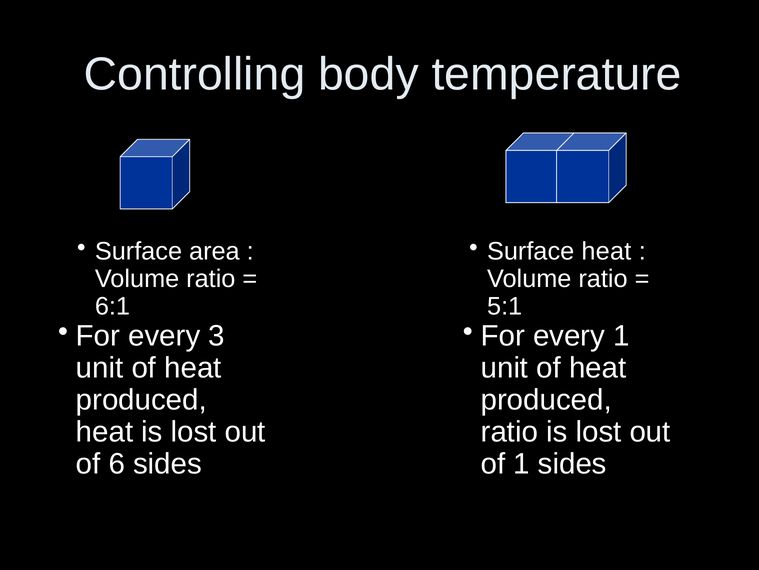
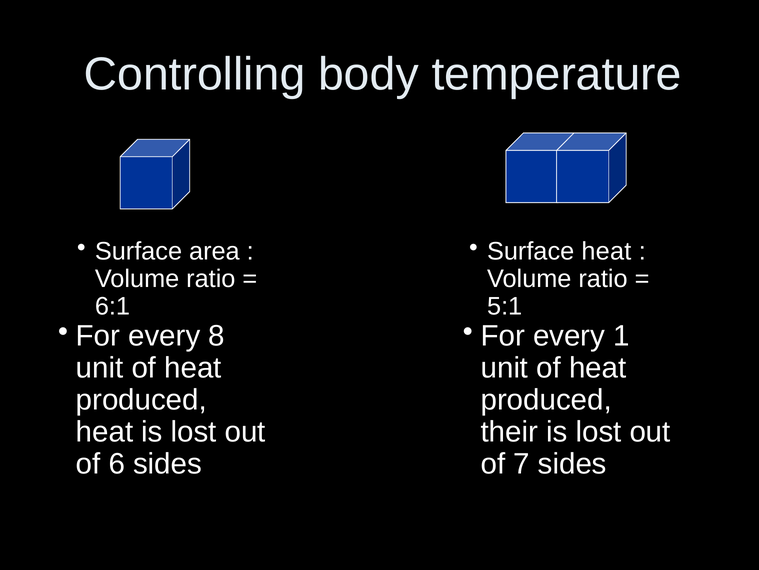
3: 3 -> 8
ratio at (509, 431): ratio -> their
of 1: 1 -> 7
